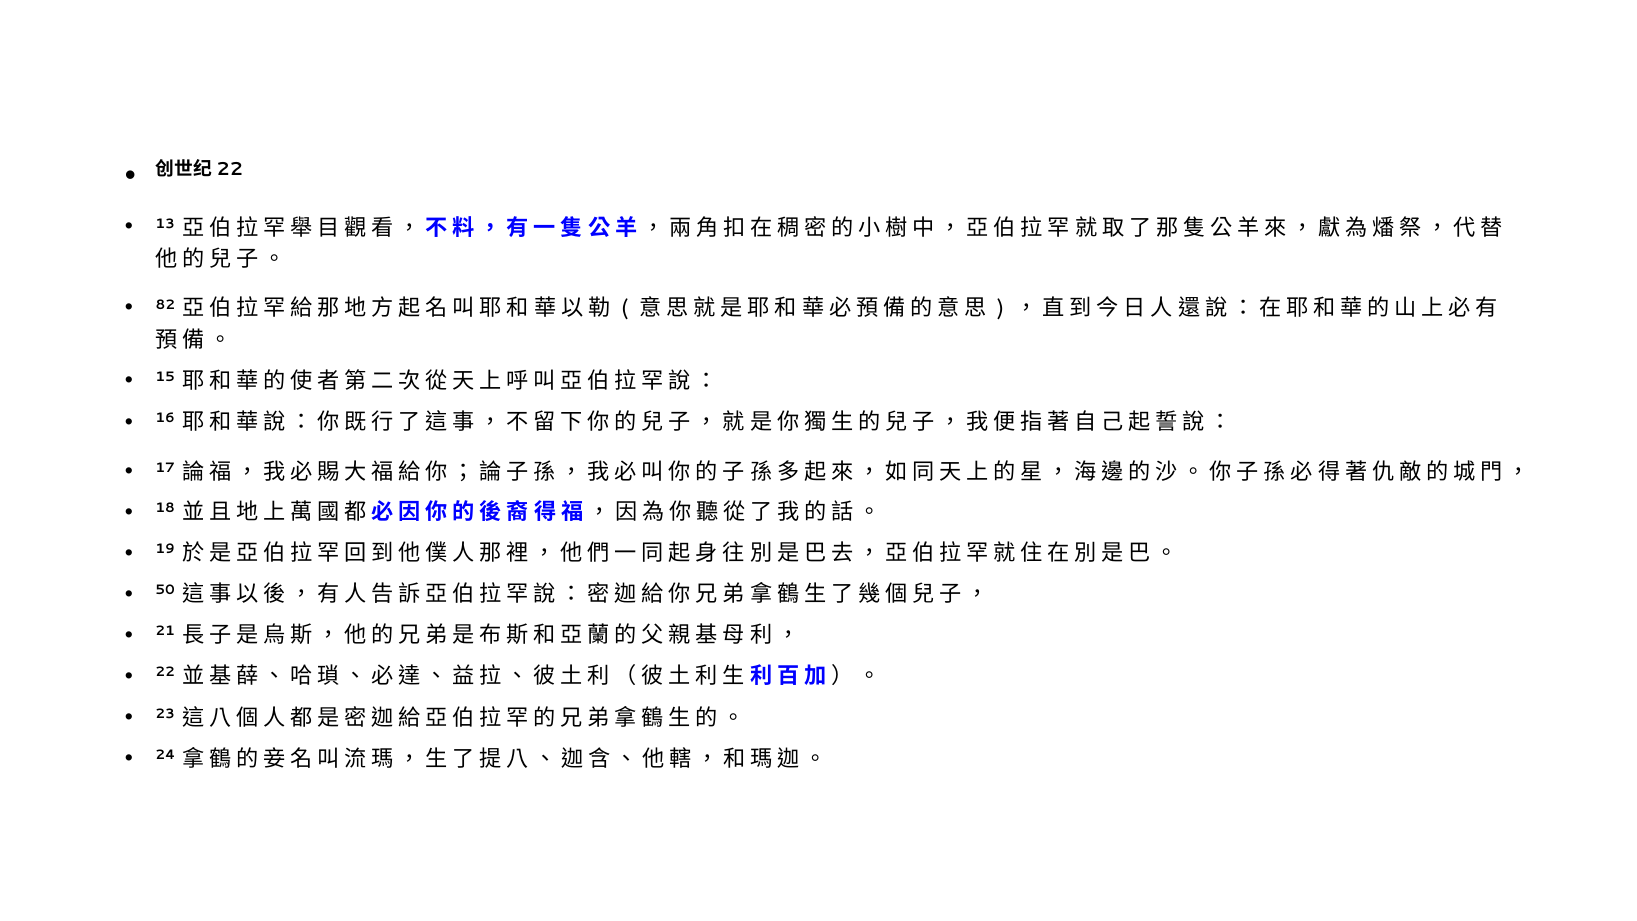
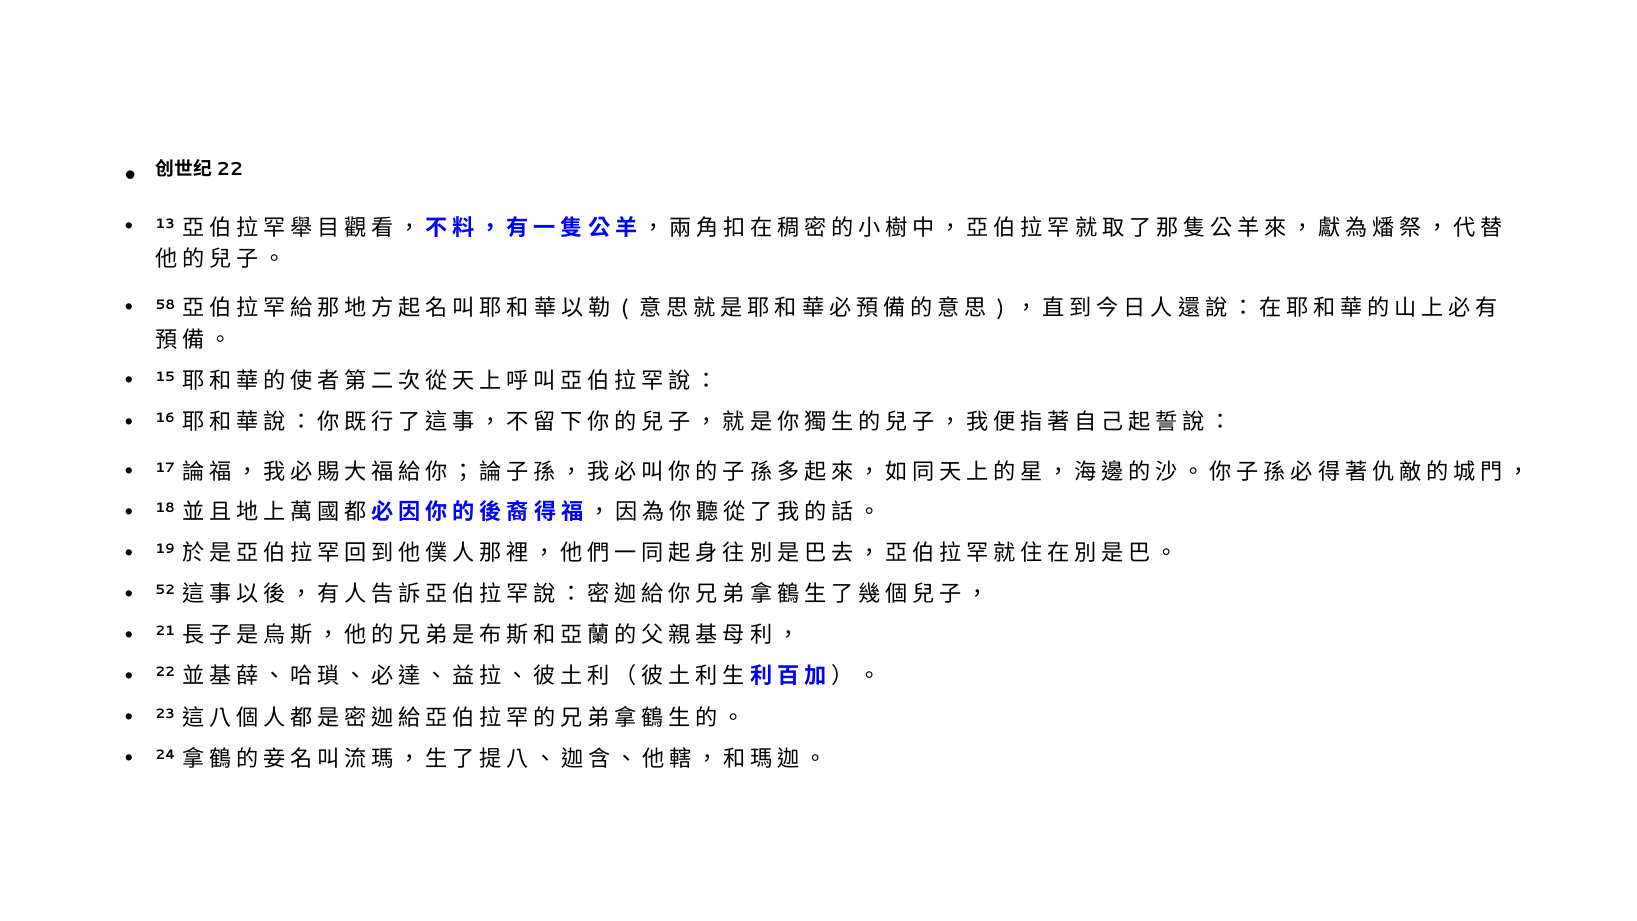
82: 82 -> 58
50: 50 -> 52
